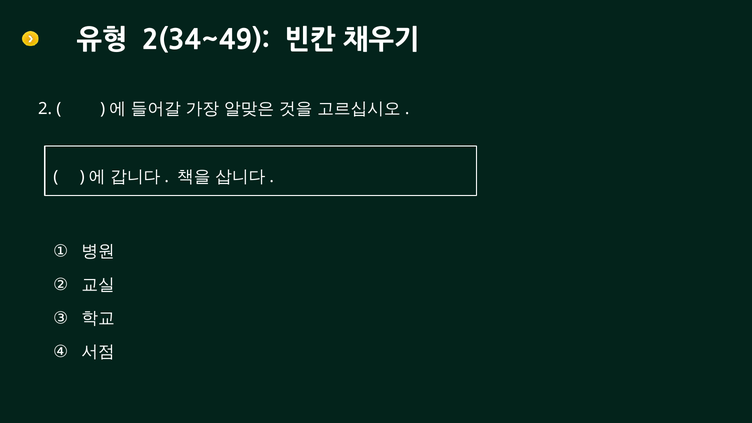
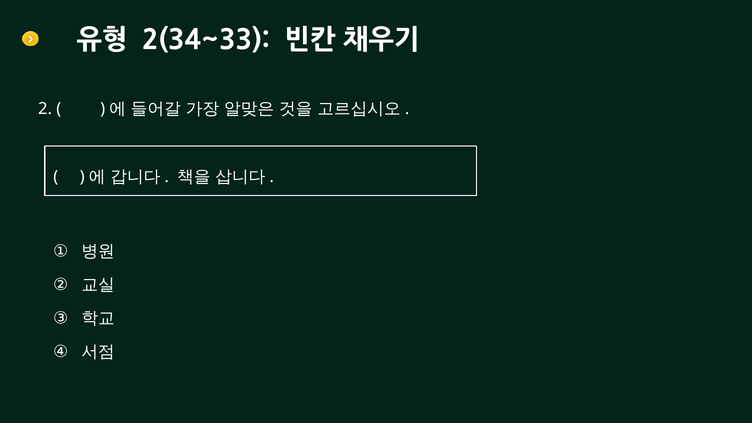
2(34~49: 2(34~49 -> 2(34~33
